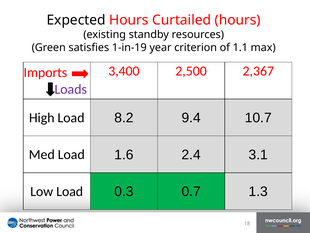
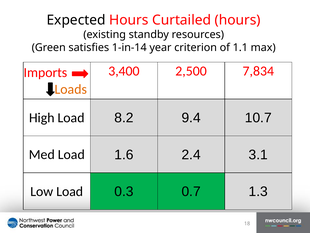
1-in-19: 1-in-19 -> 1-in-14
2,367: 2,367 -> 7,834
Loads colour: purple -> orange
